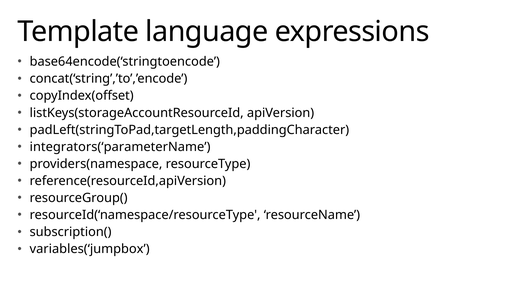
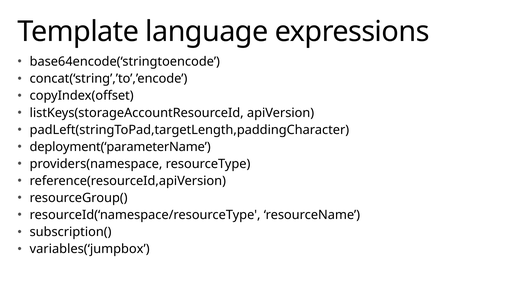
integrators(‘parameterName: integrators(‘parameterName -> deployment(‘parameterName
